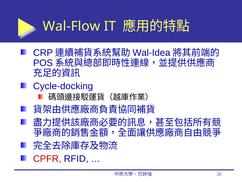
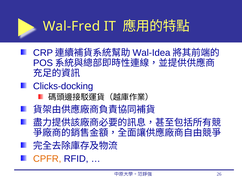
Wal-Flow: Wal-Flow -> Wal-Fred
Cycle-docking: Cycle-docking -> Clicks-docking
CPFR colour: red -> orange
